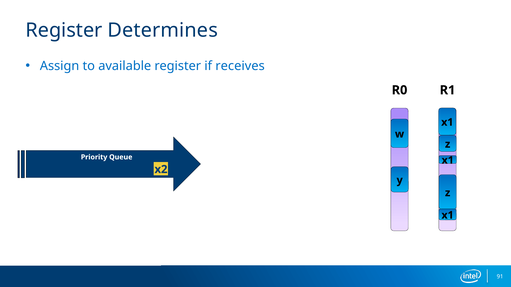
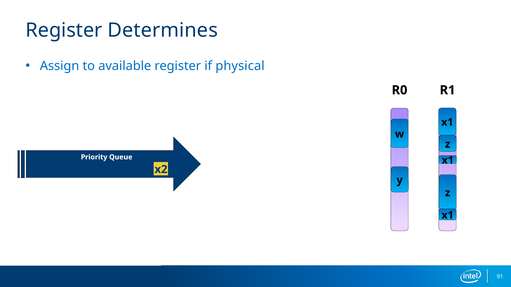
receives: receives -> physical
